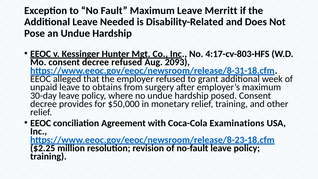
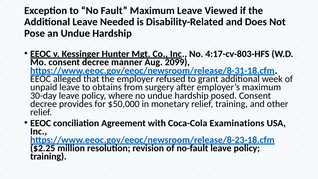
Merritt: Merritt -> Viewed
decree refused: refused -> manner
2093: 2093 -> 2099
